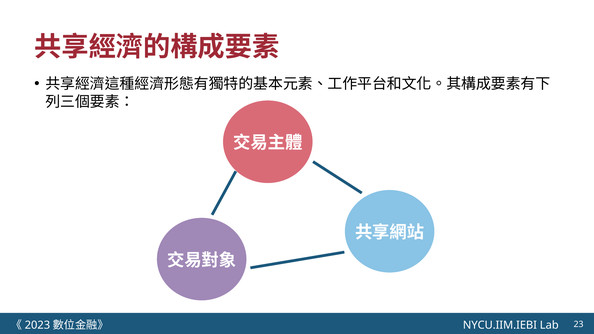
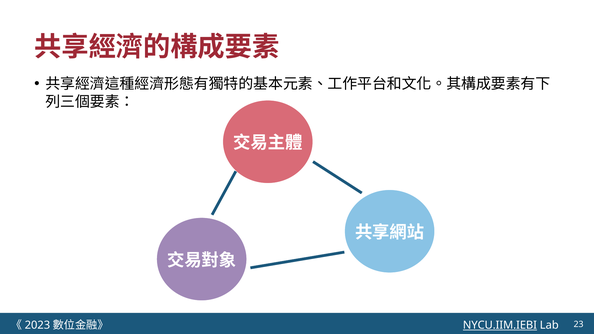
NYCU.IIM.IEBI underline: none -> present
